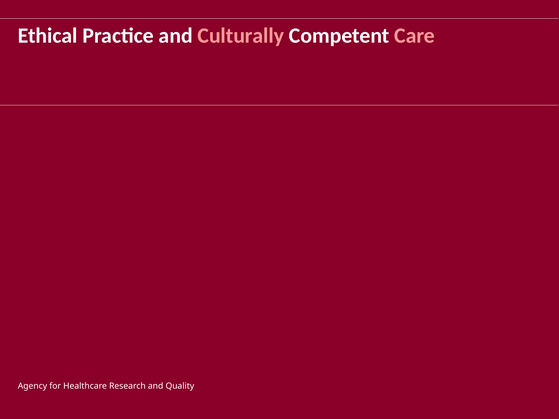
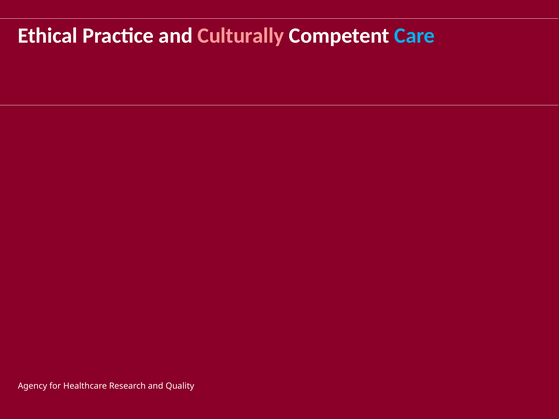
Care colour: pink -> light blue
